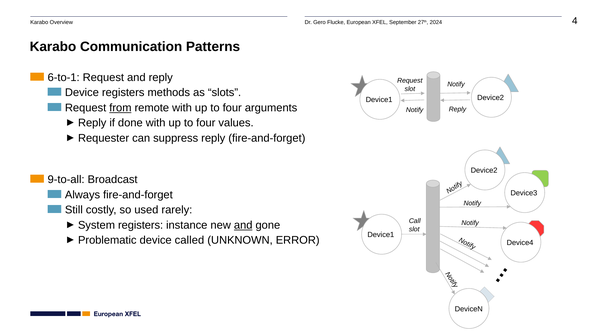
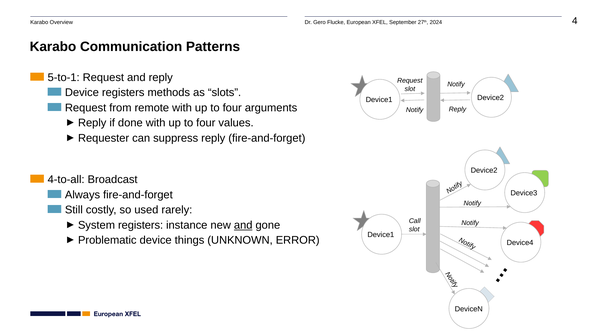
6-to-1: 6-to-1 -> 5-to-1
from underline: present -> none
9-to-all: 9-to-all -> 4-to-all
called: called -> things
